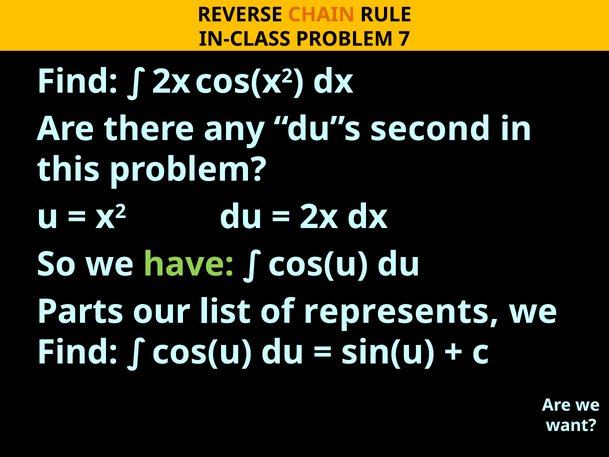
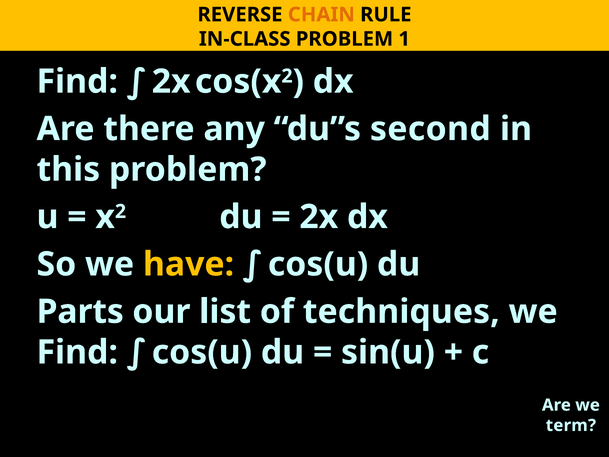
7: 7 -> 1
have colour: light green -> yellow
represents: represents -> techniques
want: want -> term
